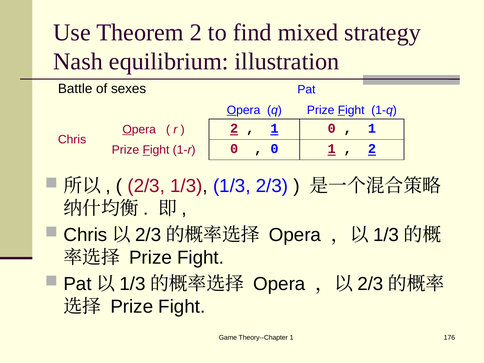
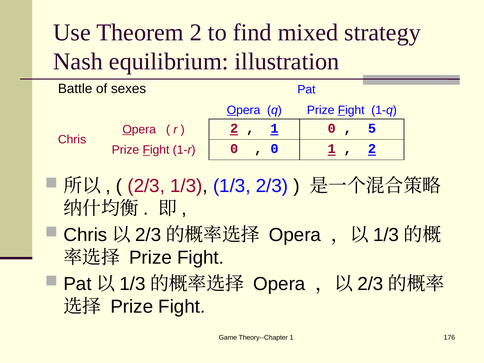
1 at (372, 128): 1 -> 5
